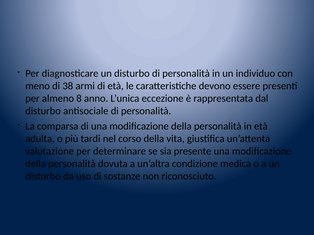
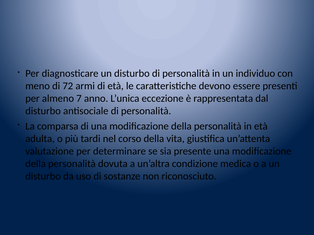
38: 38 -> 72
8: 8 -> 7
